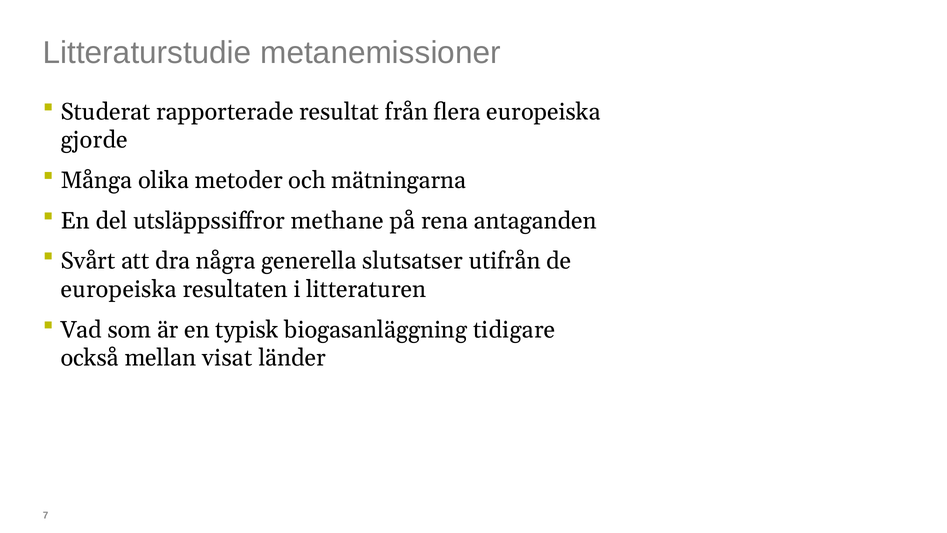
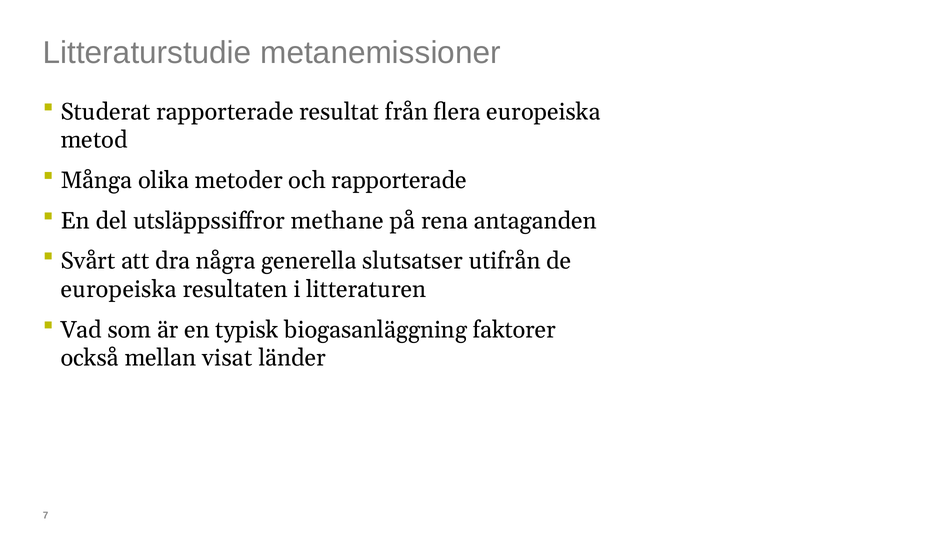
gjorde: gjorde -> metod
och mätningarna: mätningarna -> rapporterade
tidigare: tidigare -> faktorer
